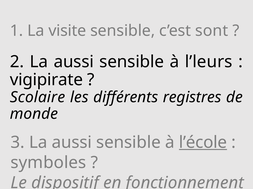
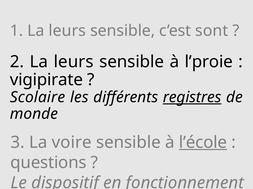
1 La visite: visite -> leurs
2 La aussi: aussi -> leurs
l’leurs: l’leurs -> l’proie
registres underline: none -> present
3 La aussi: aussi -> voire
symboles: symboles -> questions
